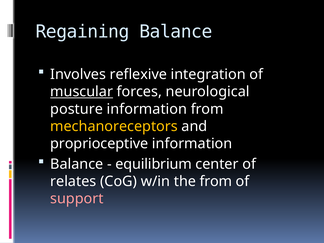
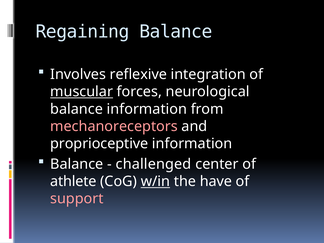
posture at (77, 109): posture -> balance
mechanoreceptors colour: yellow -> pink
equilibrium: equilibrium -> challenged
relates: relates -> athlete
w/in underline: none -> present
the from: from -> have
